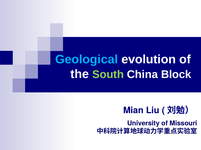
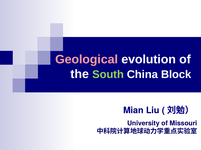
Geological colour: light blue -> pink
